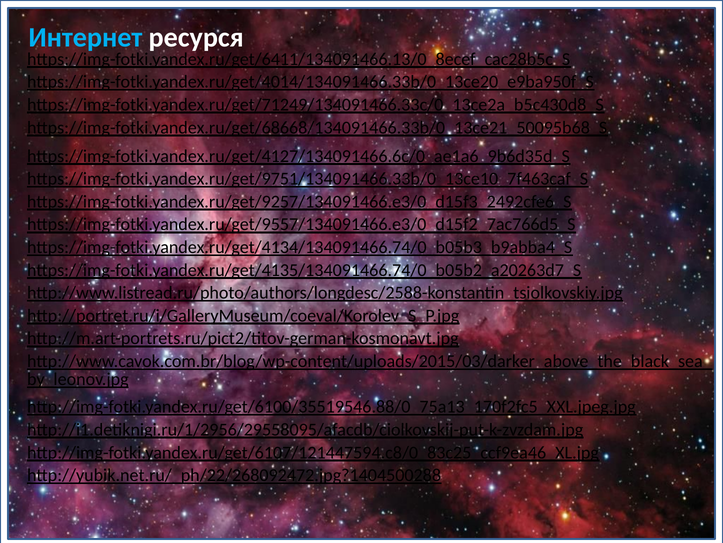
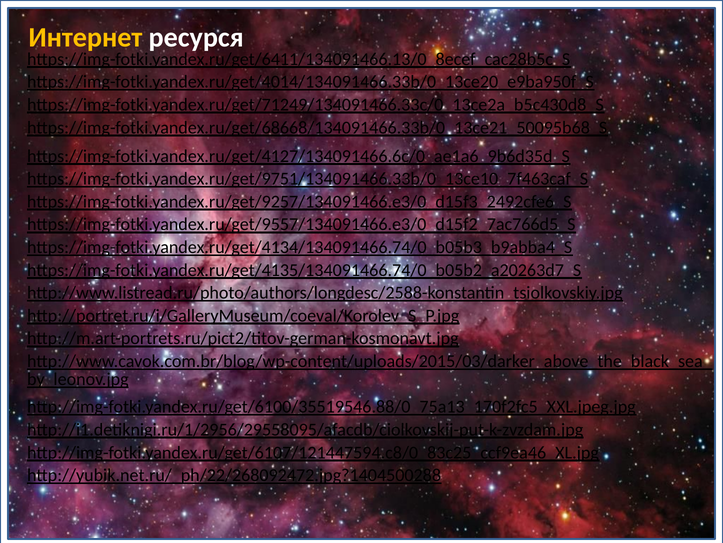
Интернет colour: light blue -> yellow
